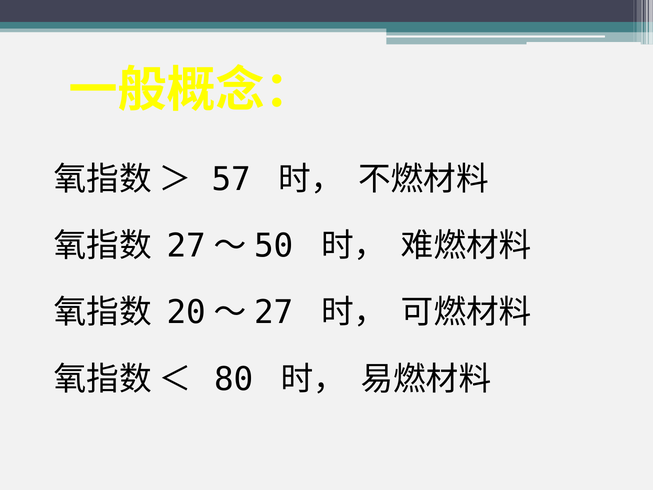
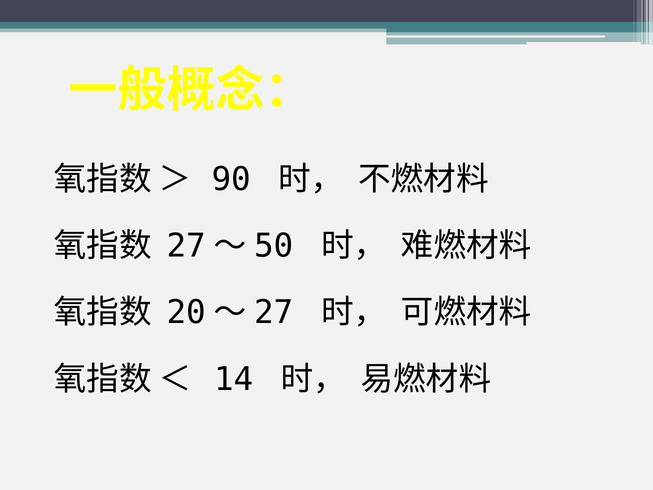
57: 57 -> 90
80: 80 -> 14
